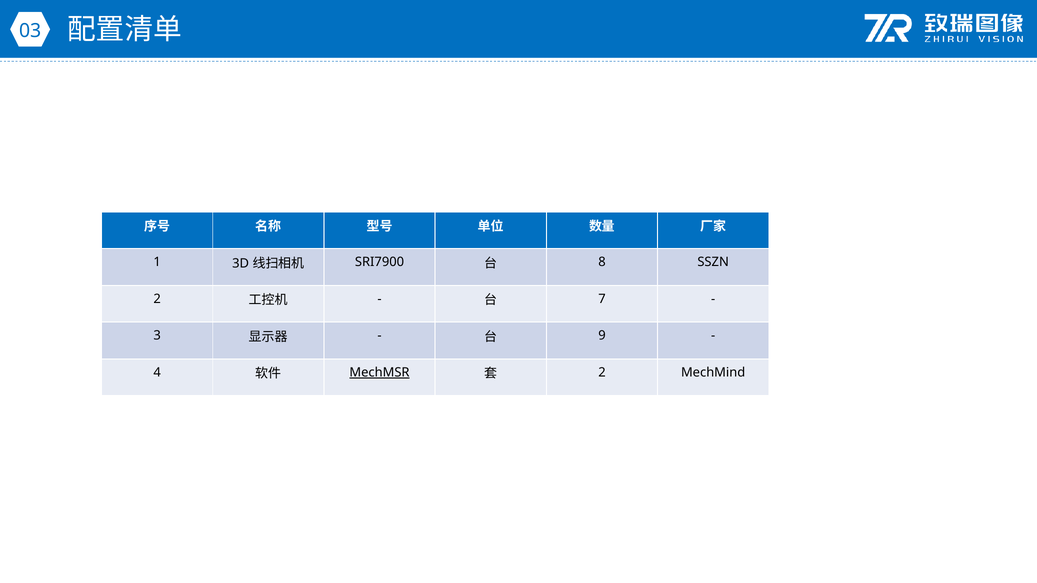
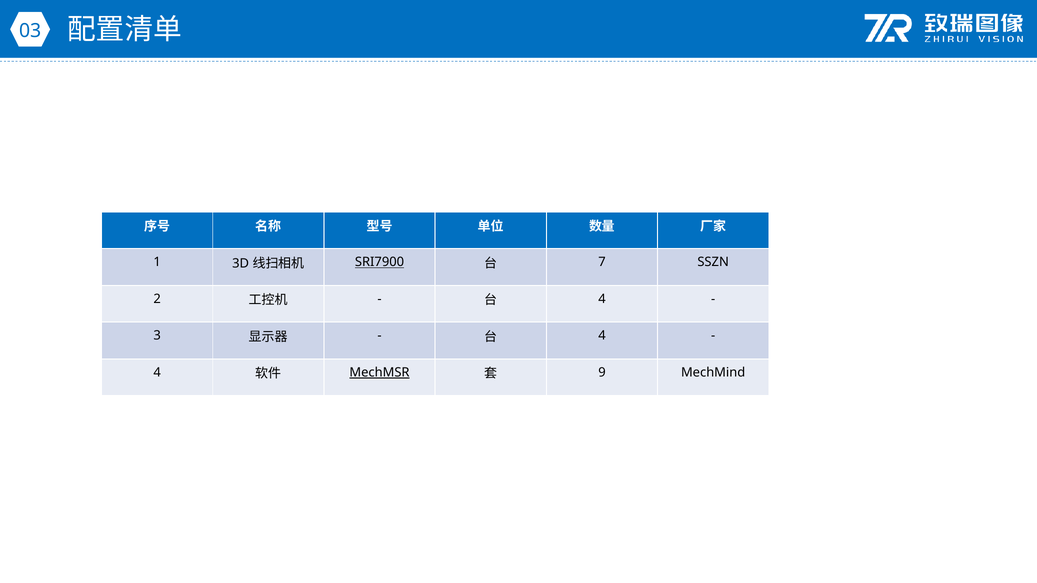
SRI7900 underline: none -> present
8: 8 -> 7
7 at (602, 299): 7 -> 4
9 at (602, 336): 9 -> 4
2 at (602, 373): 2 -> 9
